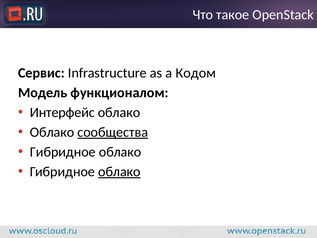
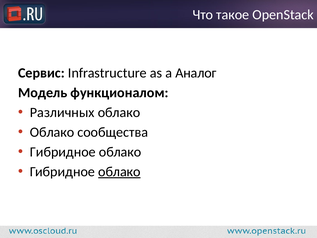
Кодом: Кодом -> Аналог
Интерфейс: Интерфейс -> Различных
сообщества underline: present -> none
